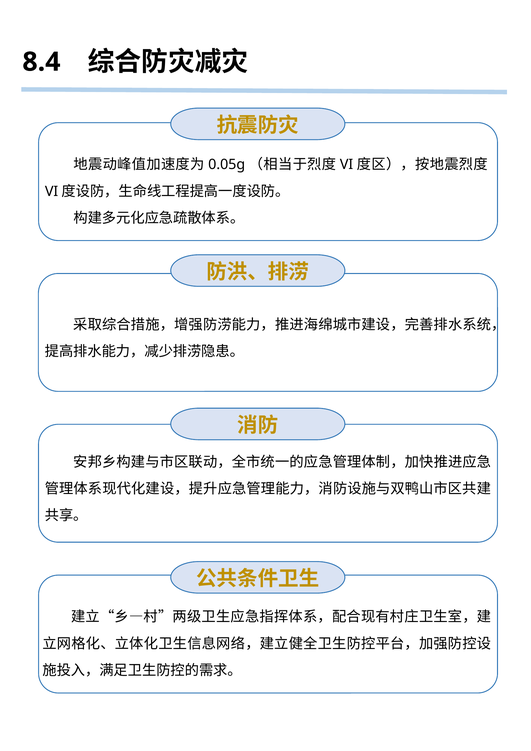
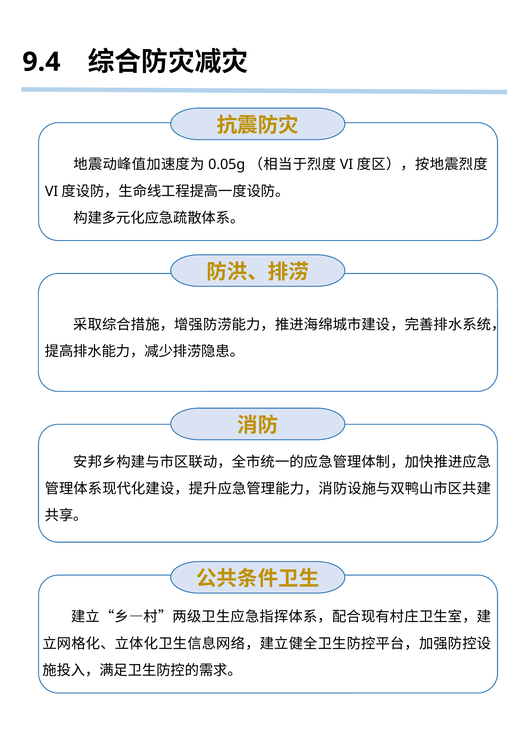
8.4: 8.4 -> 9.4
